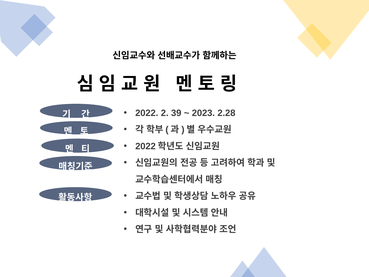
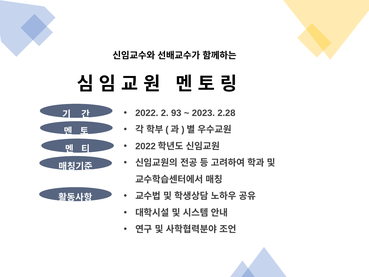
39: 39 -> 93
